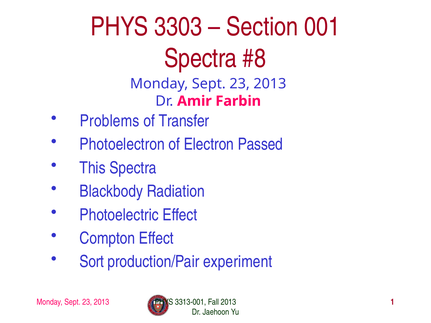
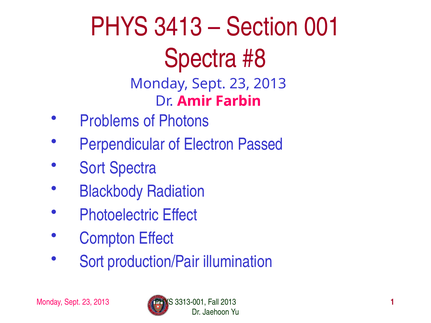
3303: 3303 -> 3413
Transfer: Transfer -> Photons
Photoelectron: Photoelectron -> Perpendicular
This at (93, 168): This -> Sort
experiment: experiment -> illumination
